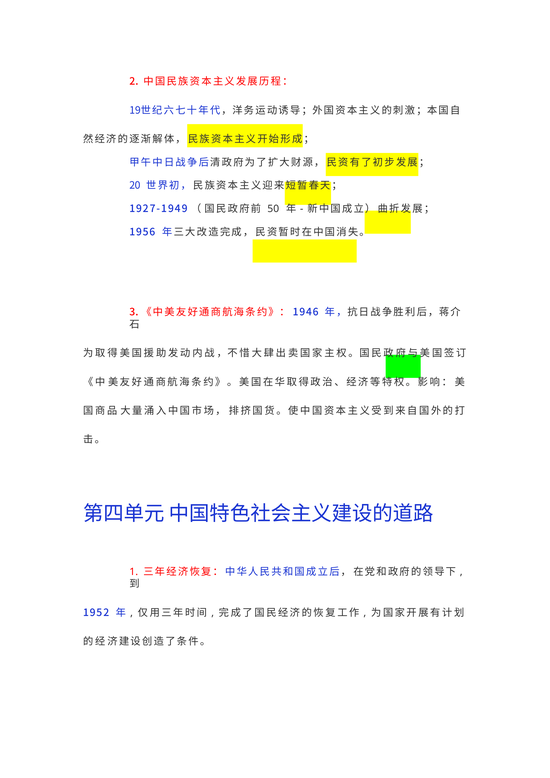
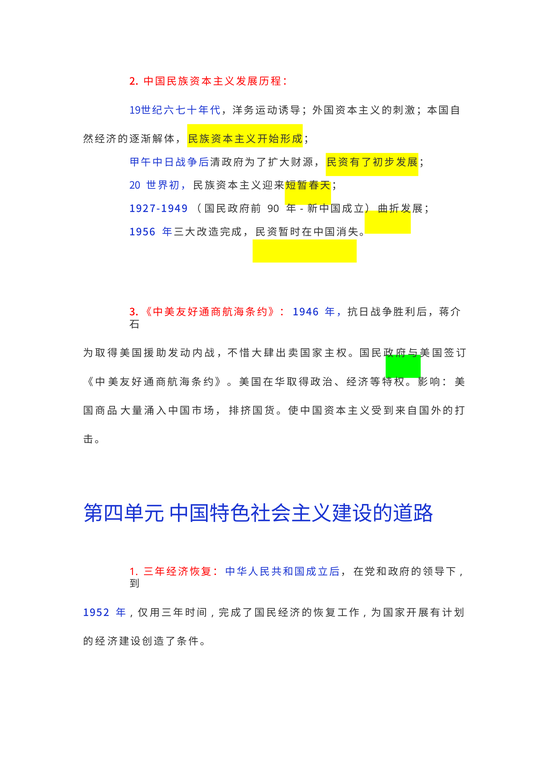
50: 50 -> 90
